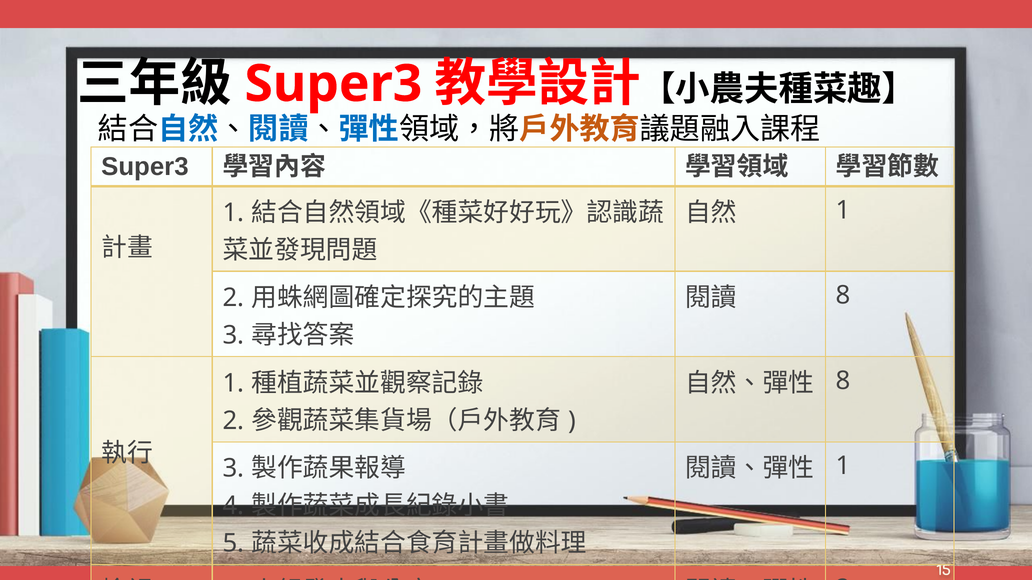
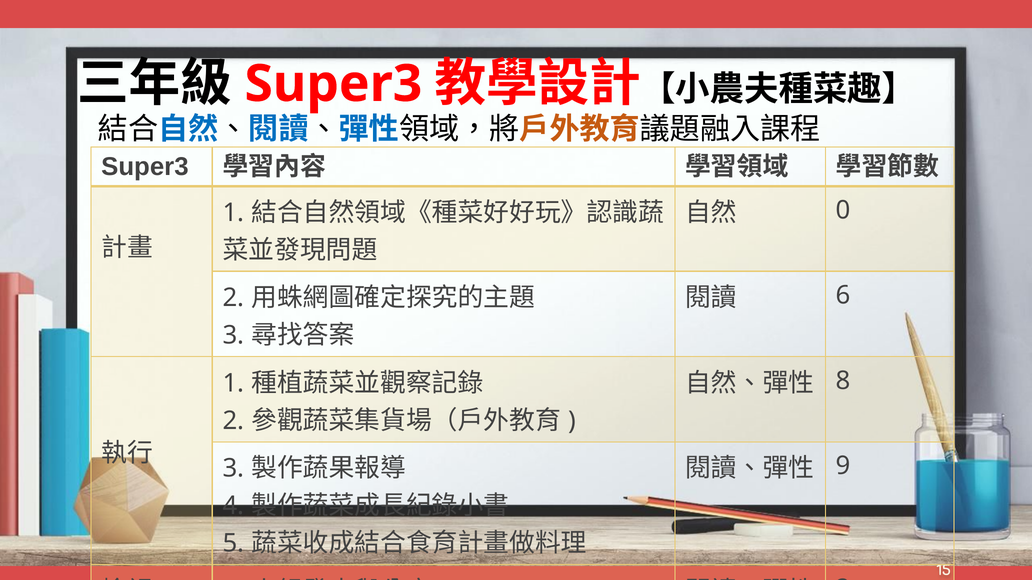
1 at (843, 210): 1 -> 0
8 at (843, 296): 8 -> 6
1 at (843, 466): 1 -> 9
